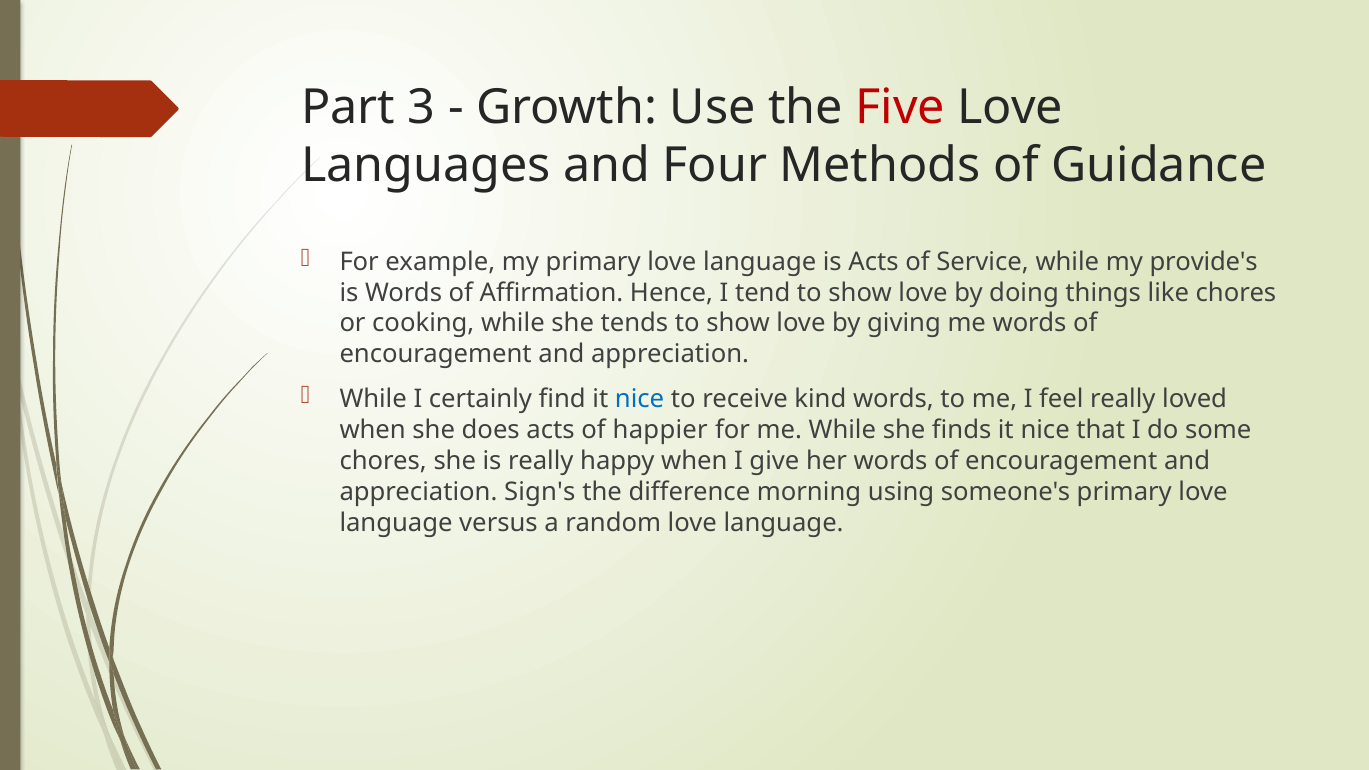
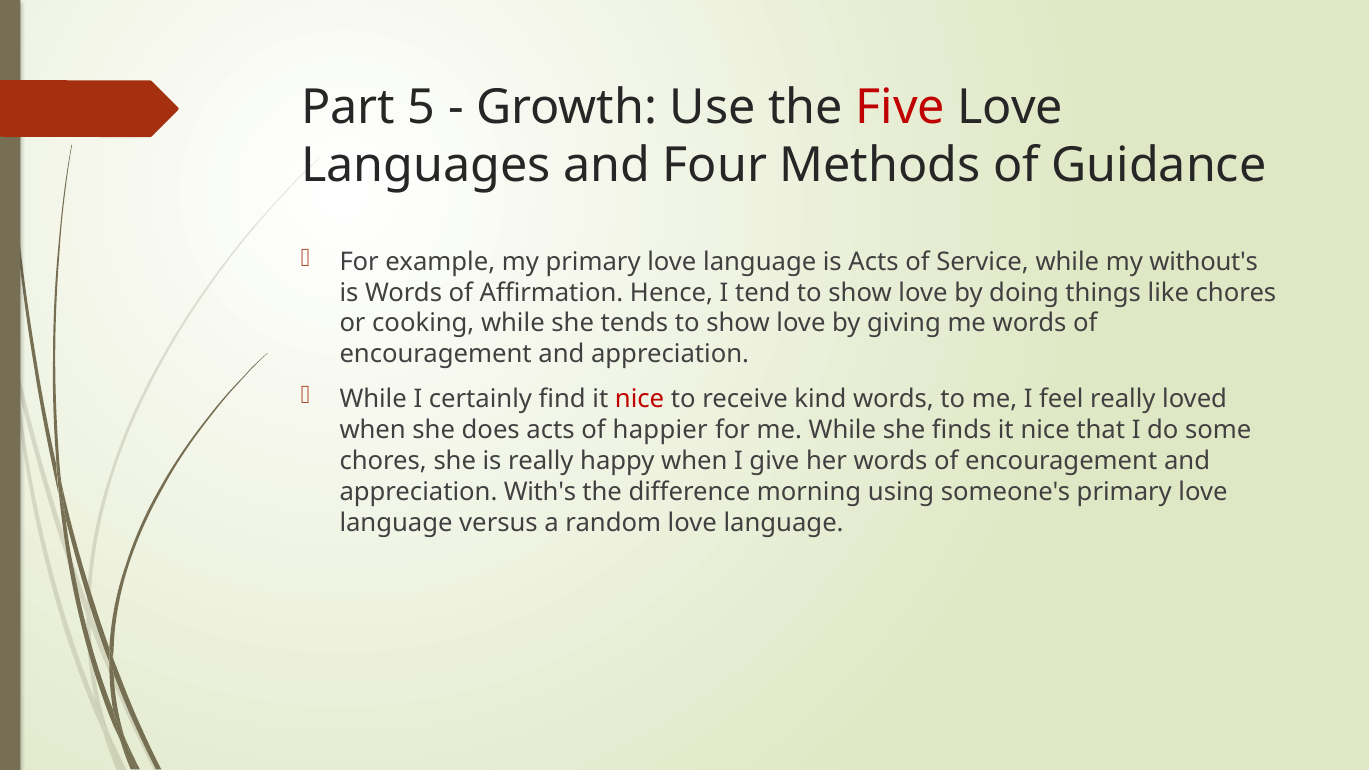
3: 3 -> 5
provide's: provide's -> without's
nice at (640, 399) colour: blue -> red
Sign's: Sign's -> With's
